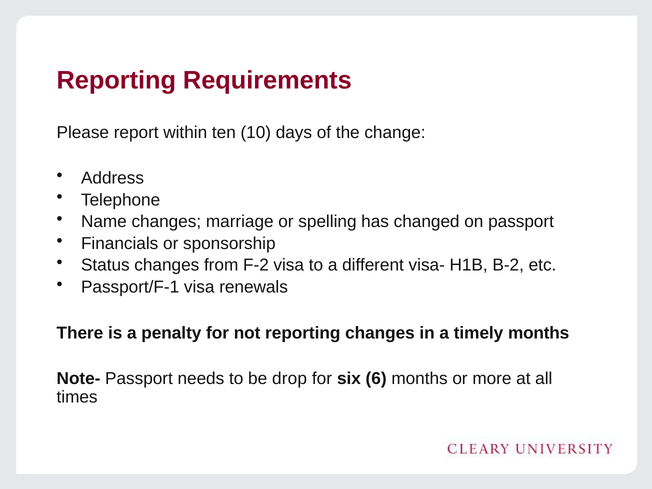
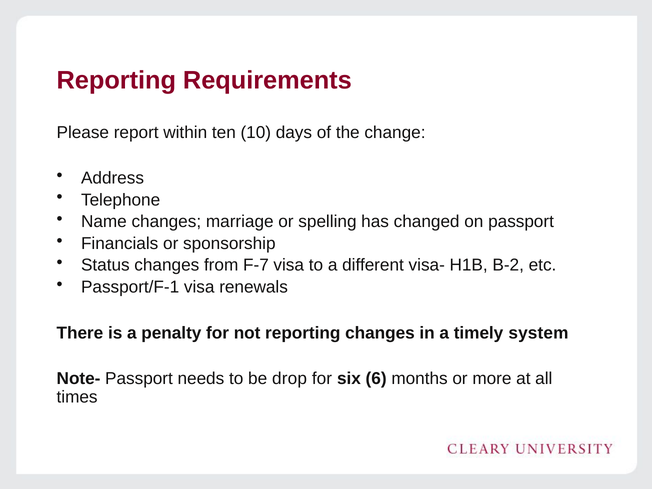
F-2: F-2 -> F-7
timely months: months -> system
